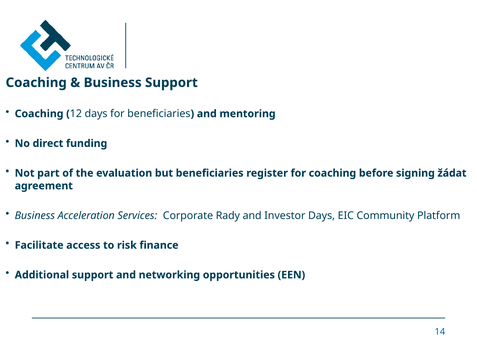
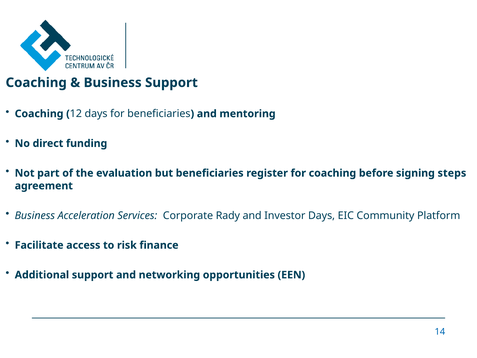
žádat: žádat -> steps
